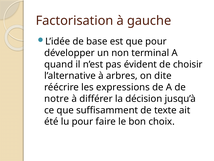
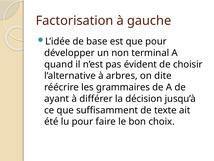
expressions: expressions -> grammaires
notre: notre -> ayant
